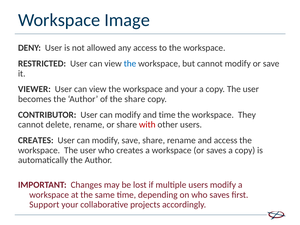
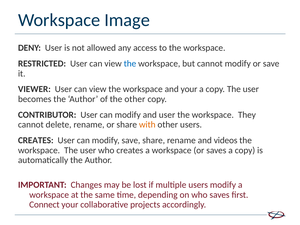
the share: share -> other
and time: time -> user
with colour: red -> orange
and access: access -> videos
Support: Support -> Connect
